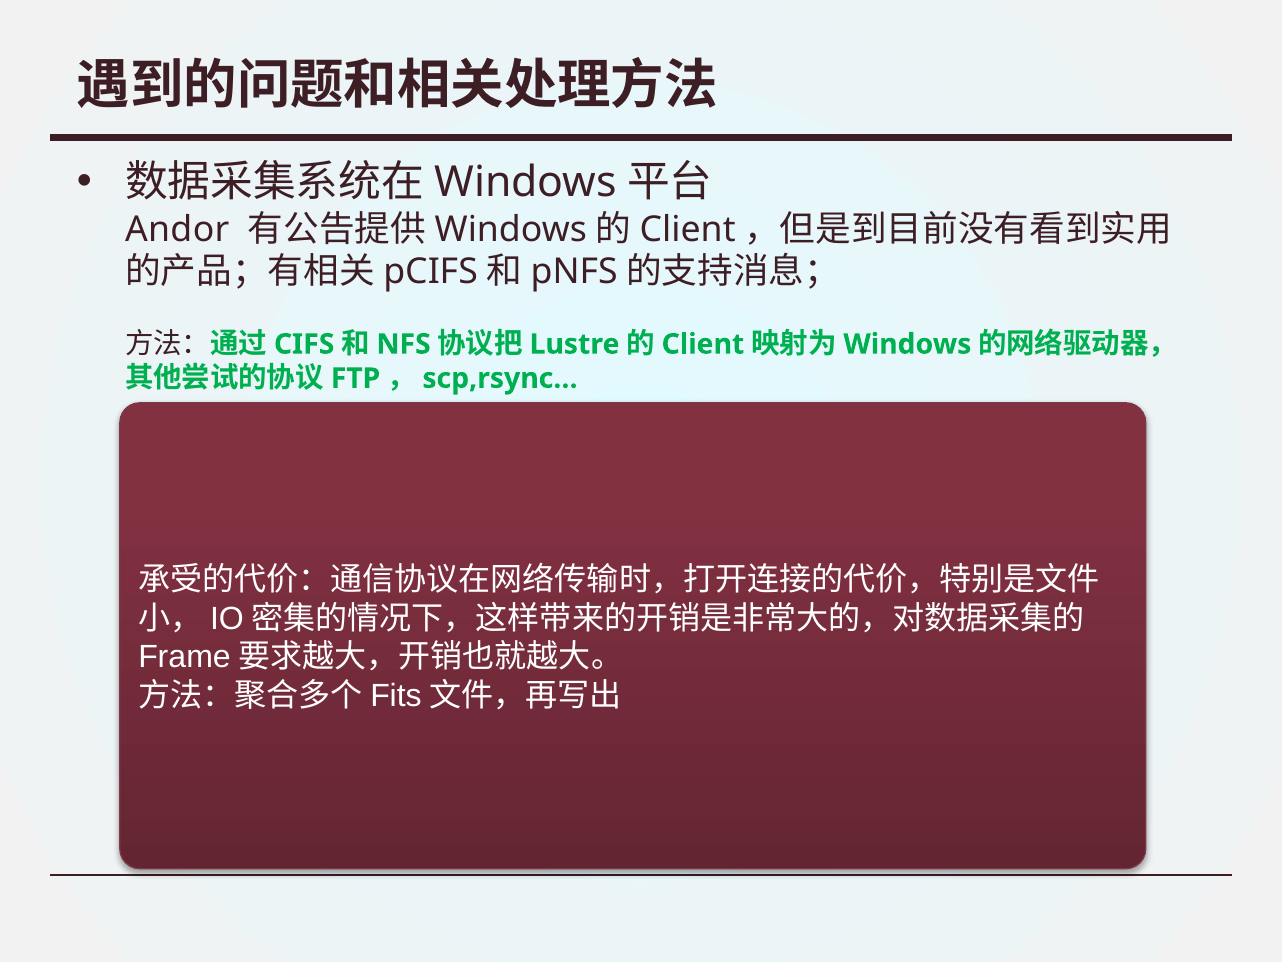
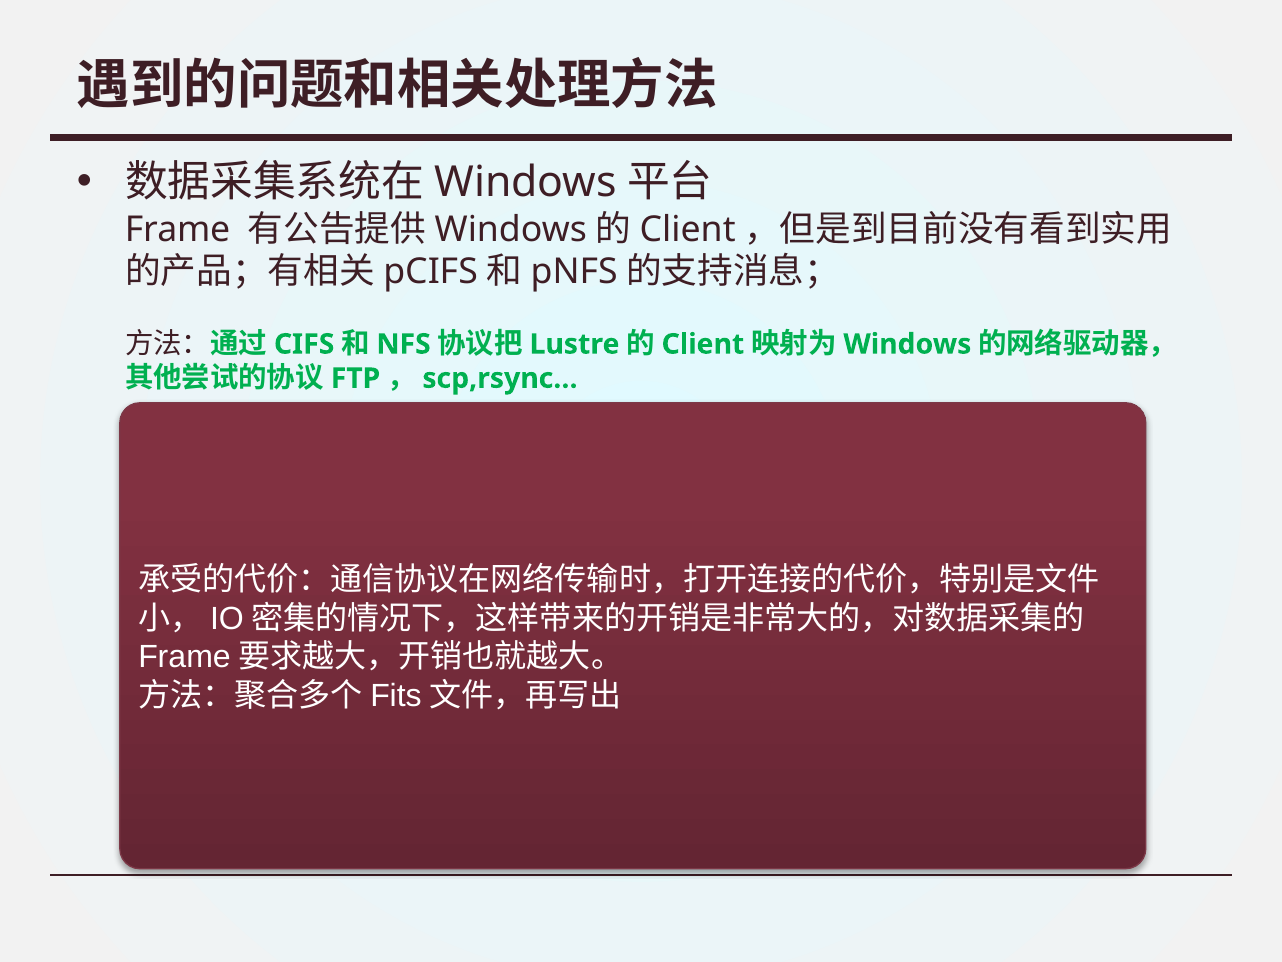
Andor: Andor -> Frame
